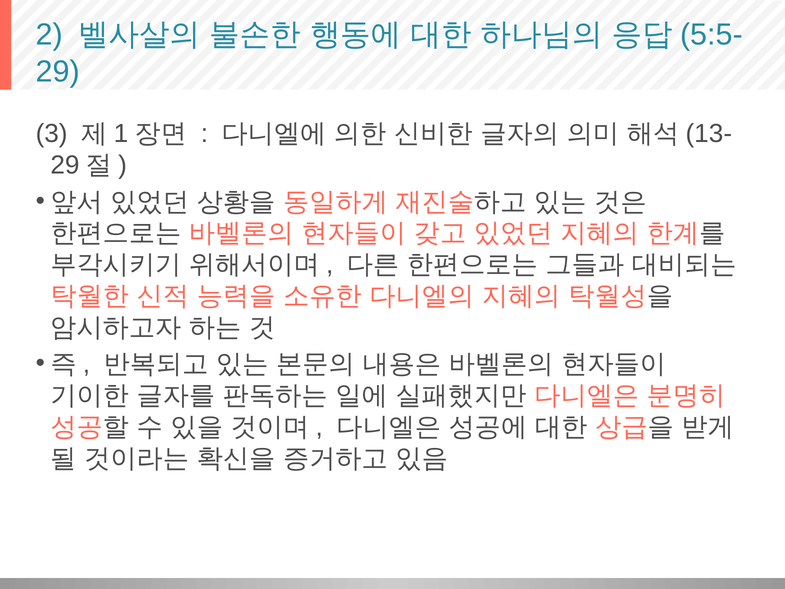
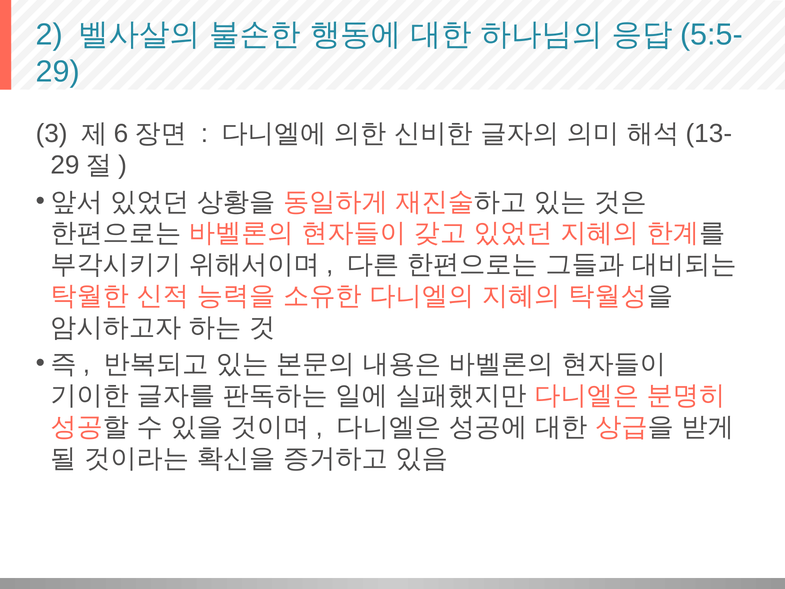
1: 1 -> 6
